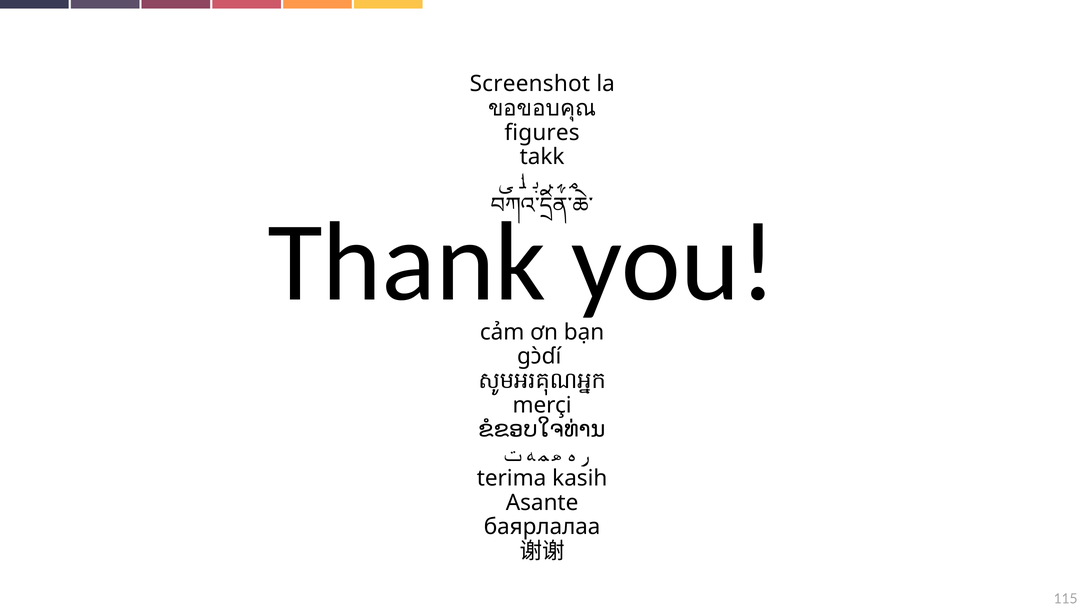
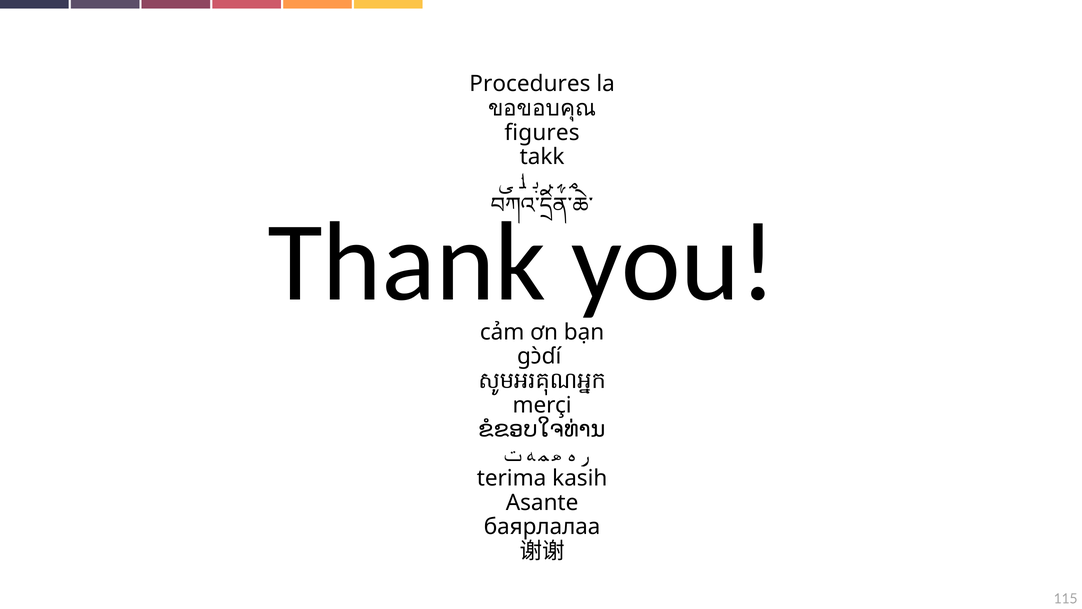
Screenshot: Screenshot -> Procedures
